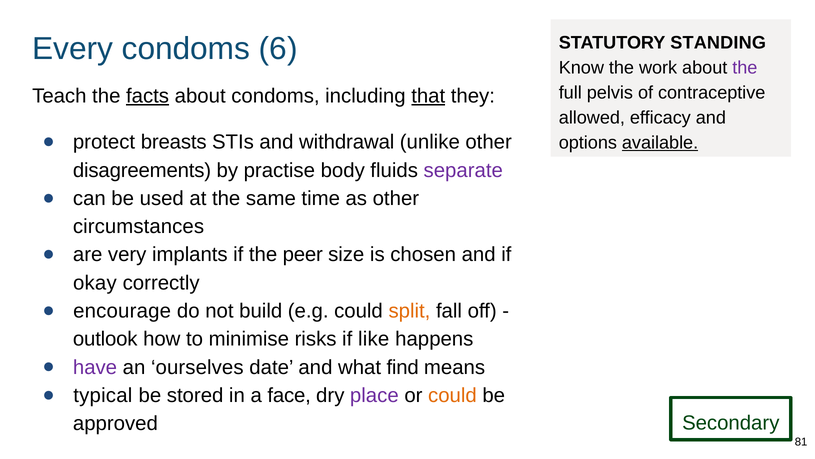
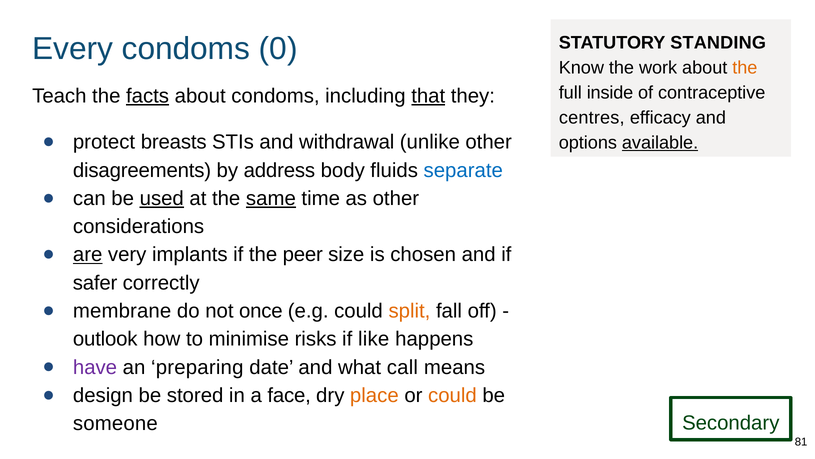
6: 6 -> 0
the at (745, 68) colour: purple -> orange
pelvis: pelvis -> inside
allowed: allowed -> centres
practise: practise -> address
separate colour: purple -> blue
used underline: none -> present
same underline: none -> present
circumstances: circumstances -> considerations
are underline: none -> present
okay: okay -> safer
encourage: encourage -> membrane
build: build -> once
ourselves: ourselves -> preparing
find: find -> call
typical: typical -> design
place colour: purple -> orange
approved: approved -> someone
